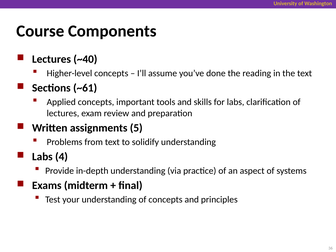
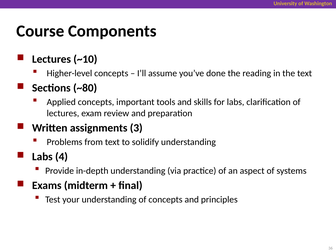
~40: ~40 -> ~10
~61: ~61 -> ~80
5: 5 -> 3
